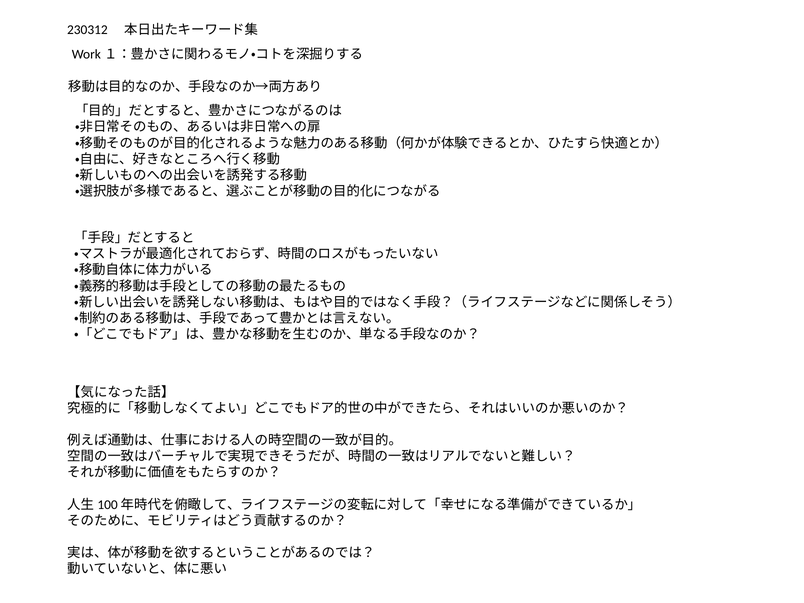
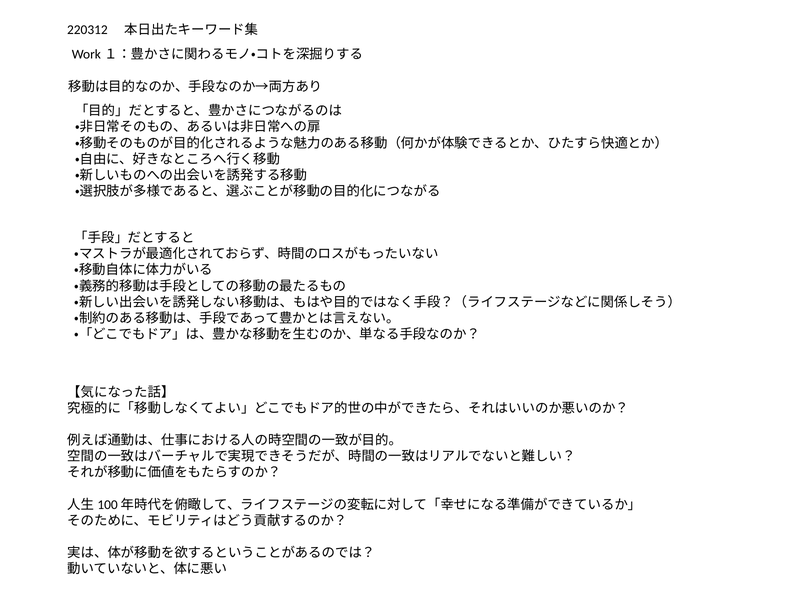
230312: 230312 -> 220312
